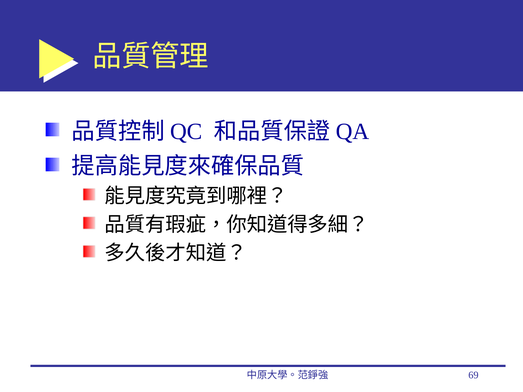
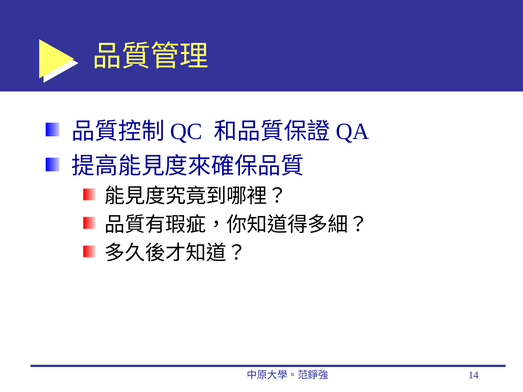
69: 69 -> 14
